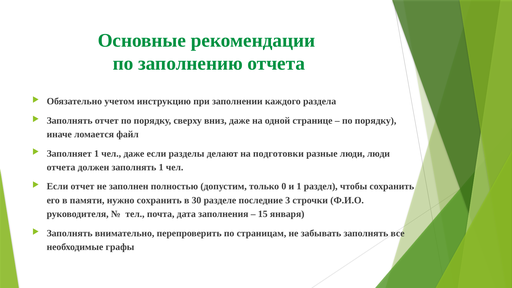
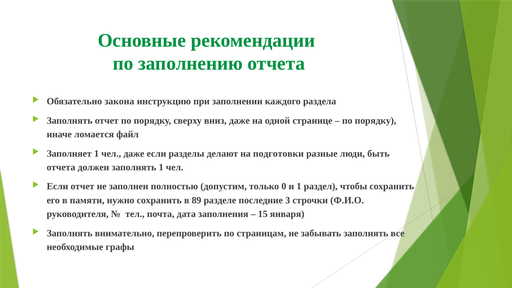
учетом: учетом -> закона
люди люди: люди -> быть
30: 30 -> 89
